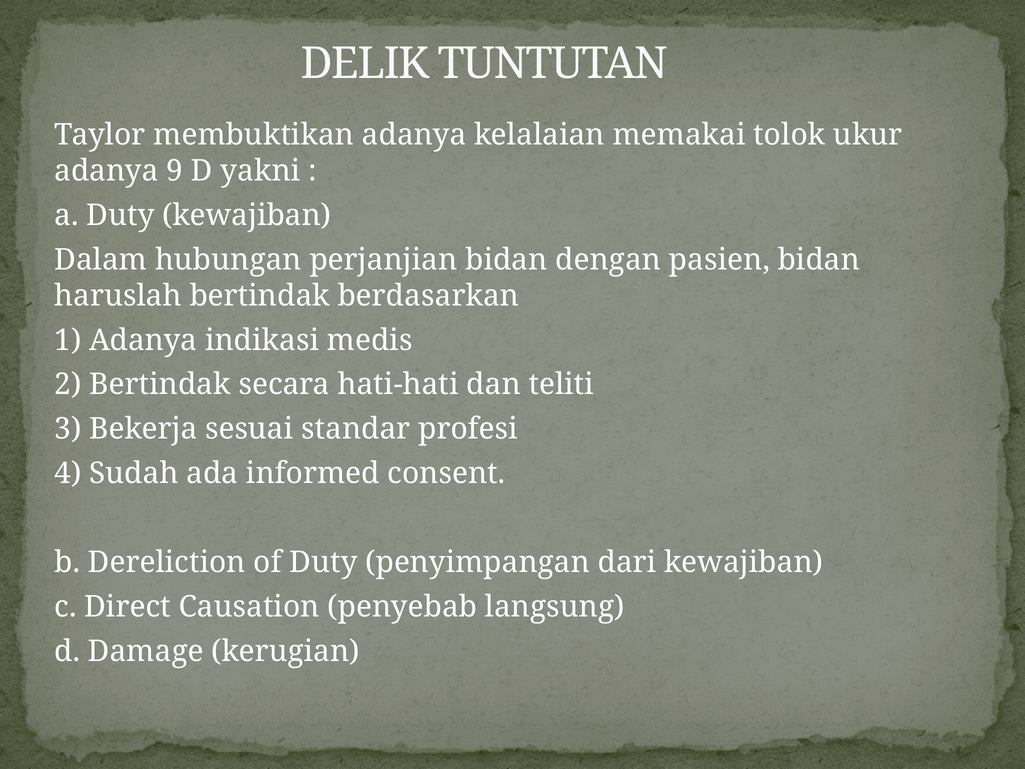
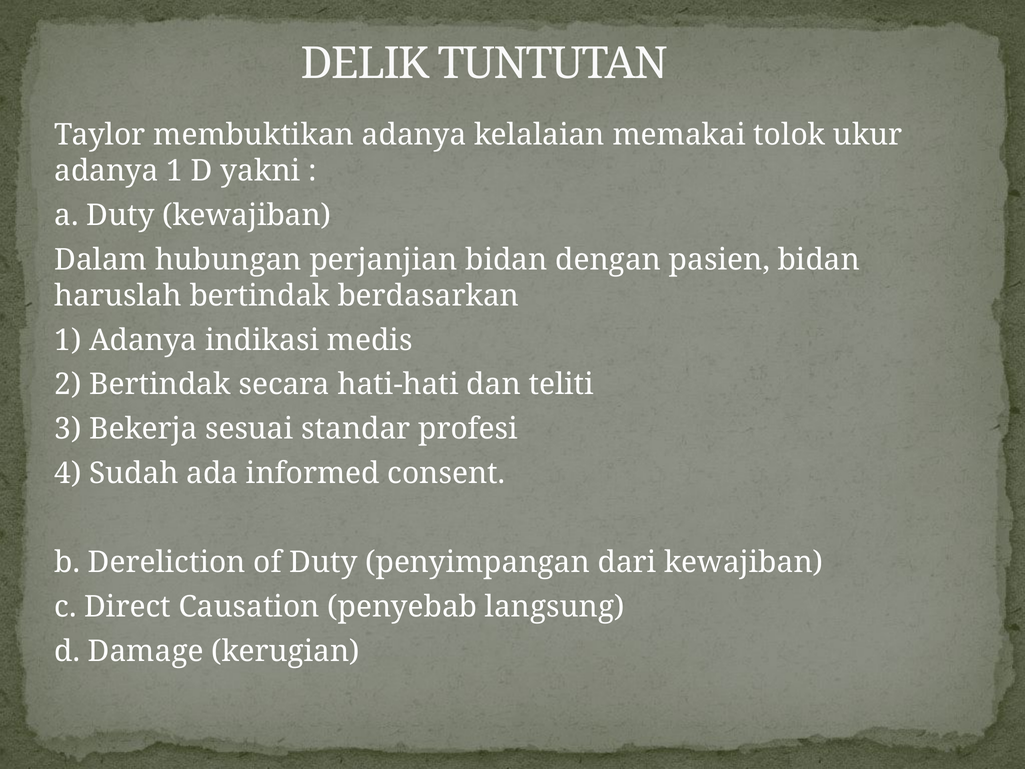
adanya 9: 9 -> 1
